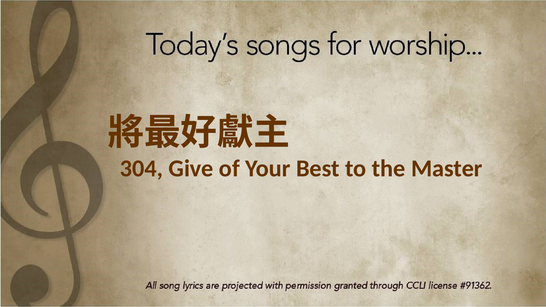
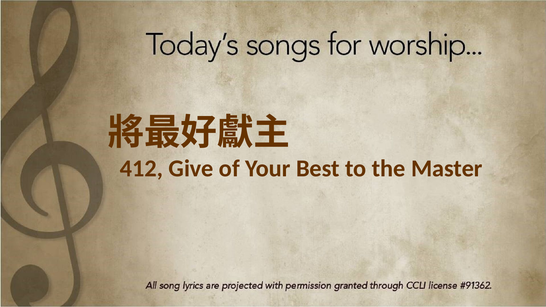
304: 304 -> 412
